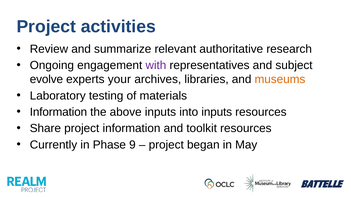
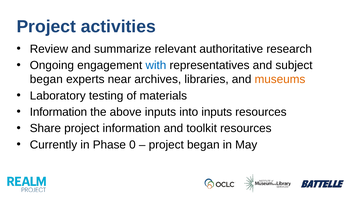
with colour: purple -> blue
evolve at (46, 80): evolve -> began
your: your -> near
9: 9 -> 0
